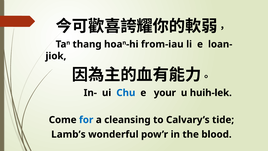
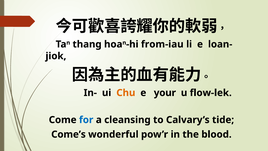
Chu colour: blue -> orange
huih-lek: huih-lek -> flow-lek
Lamb’s: Lamb’s -> Come’s
